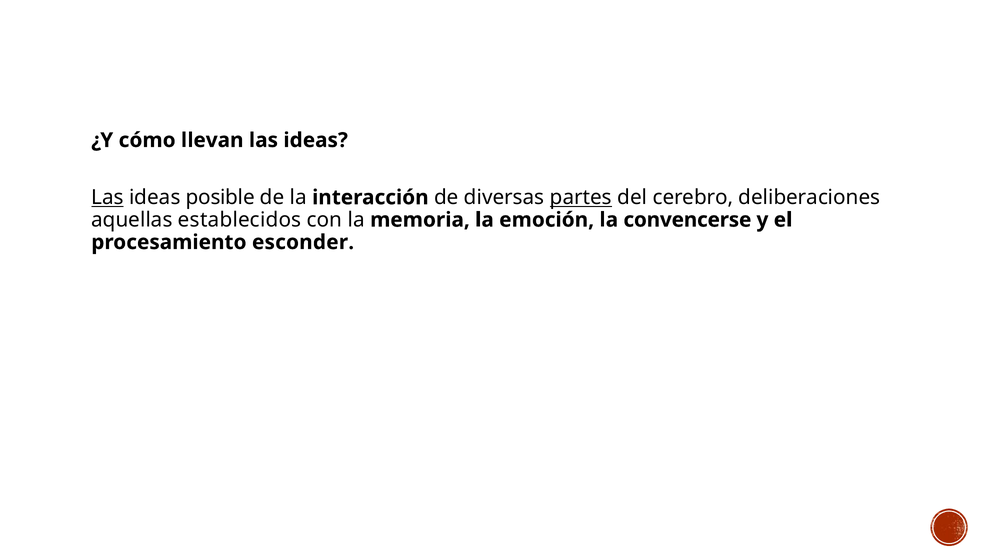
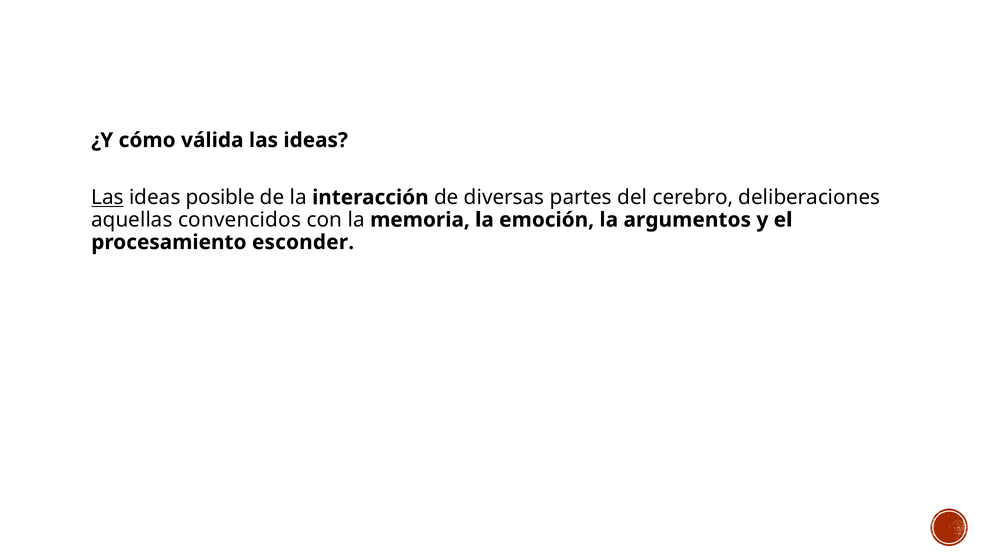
llevan: llevan -> válida
partes underline: present -> none
establecidos: establecidos -> convencidos
convencerse: convencerse -> argumentos
